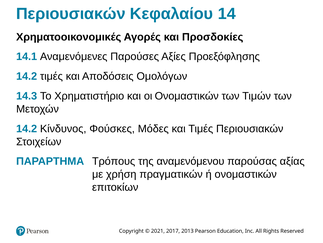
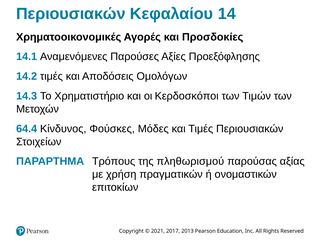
οι Ονομαστικών: Ονομαστικών -> Κερδοσκόποι
14.2 at (27, 128): 14.2 -> 64.4
αναμενόμενου: αναμενόμενου -> πληθωρισμού
